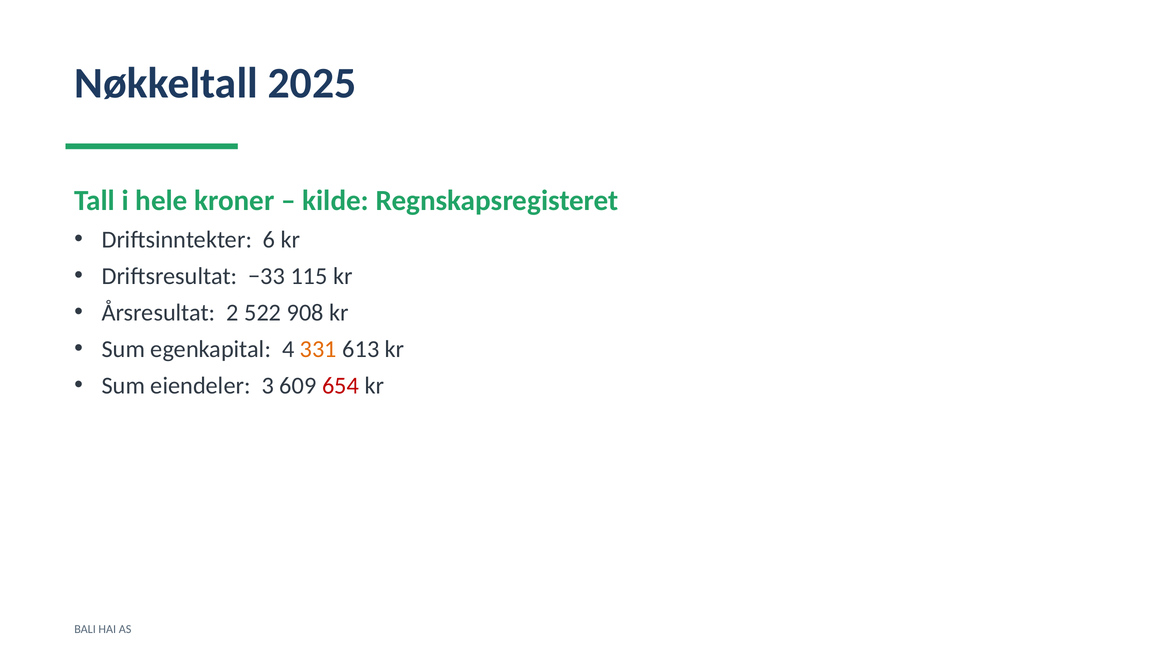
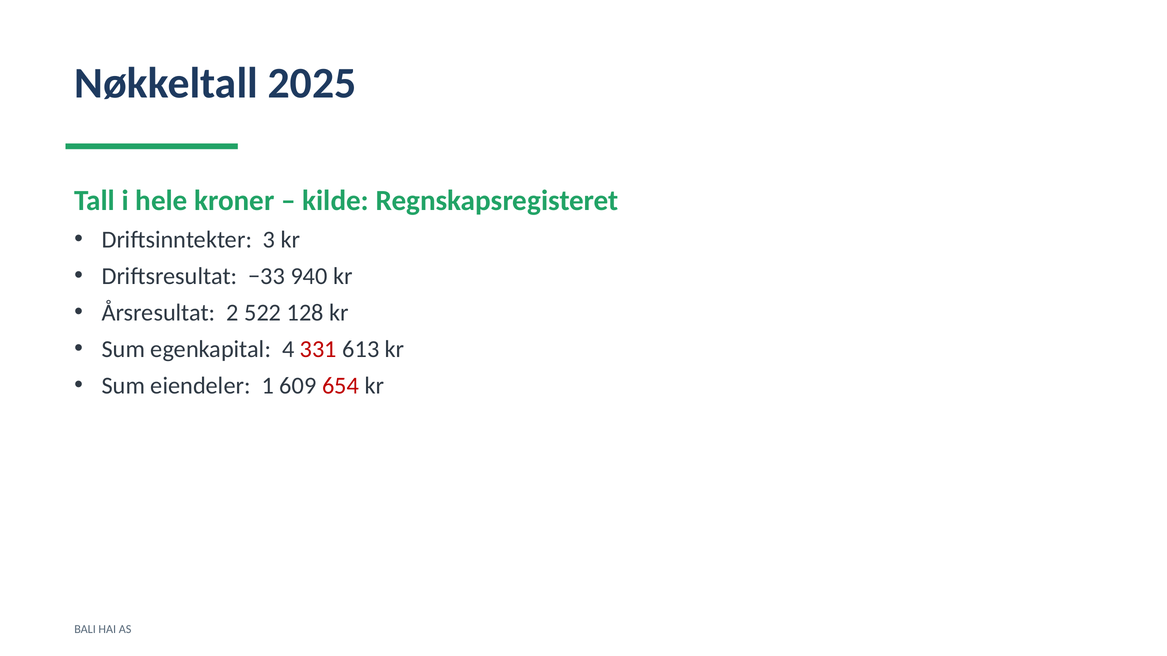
6: 6 -> 3
115: 115 -> 940
908: 908 -> 128
331 colour: orange -> red
3: 3 -> 1
